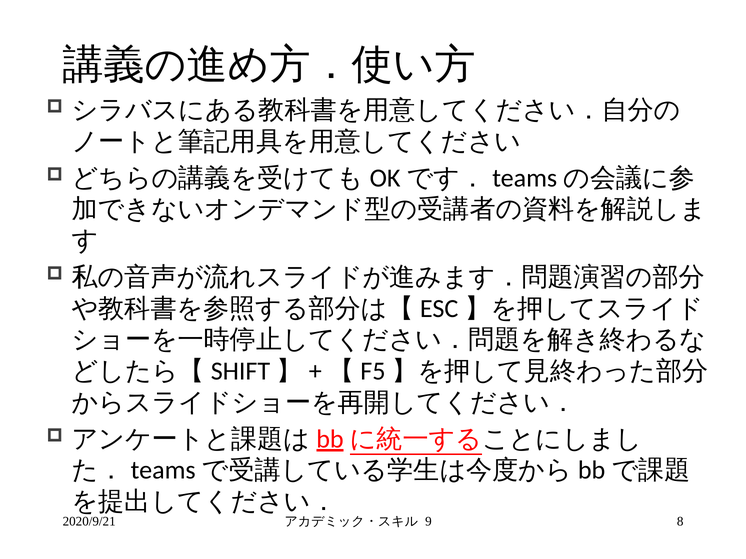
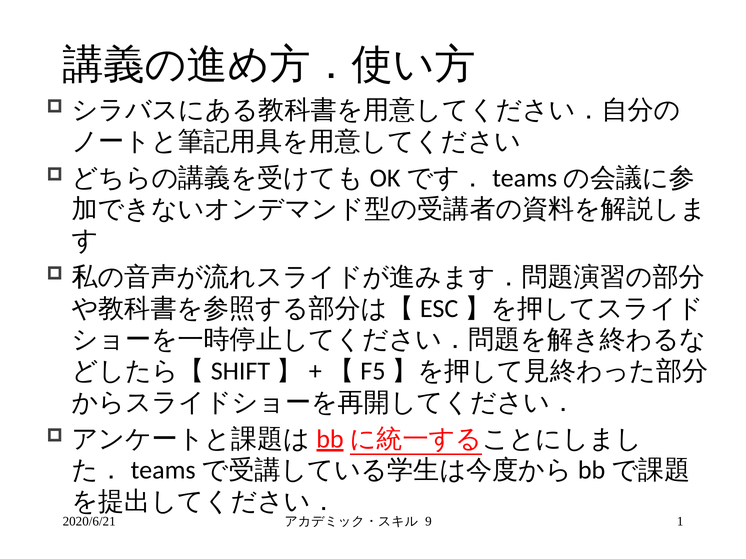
2020/9/21: 2020/9/21 -> 2020/6/21
8: 8 -> 1
